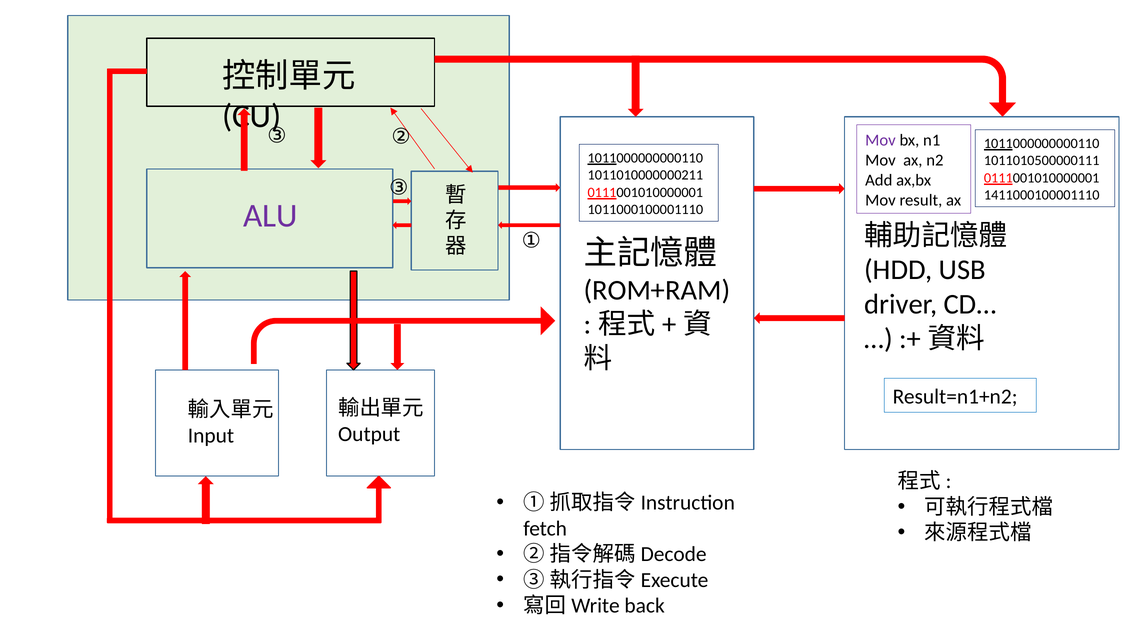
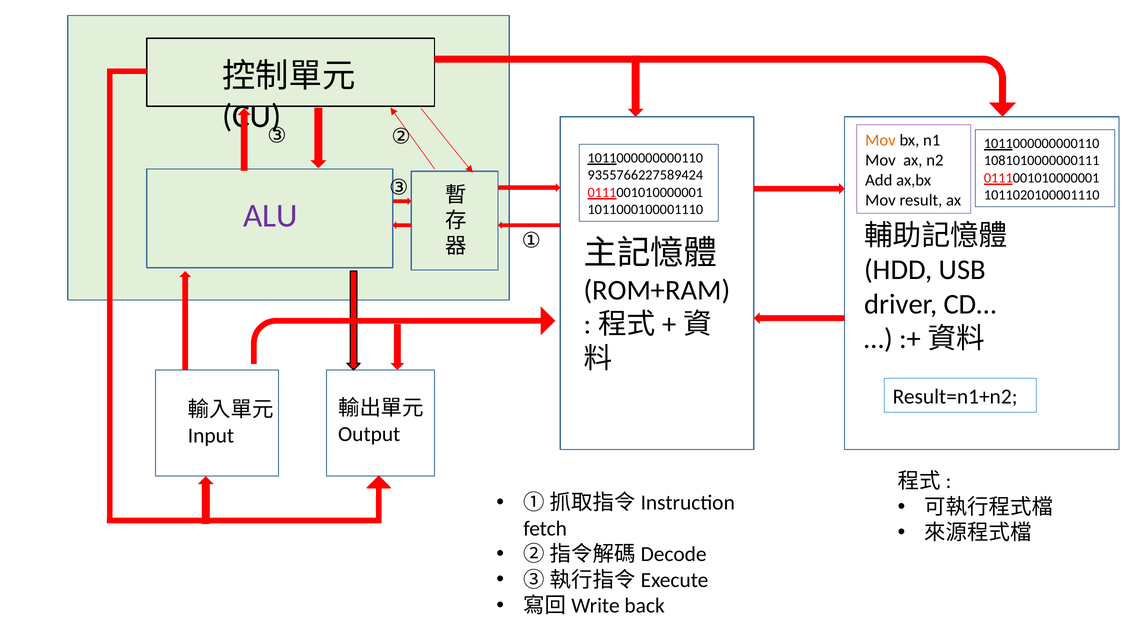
Mov at (881, 140) colour: purple -> orange
1011010500000111: 1011010500000111 -> 1081010000000111
1011010000000211: 1011010000000211 -> 9355766227589424
1411000100001110: 1411000100001110 -> 1011020100001110
